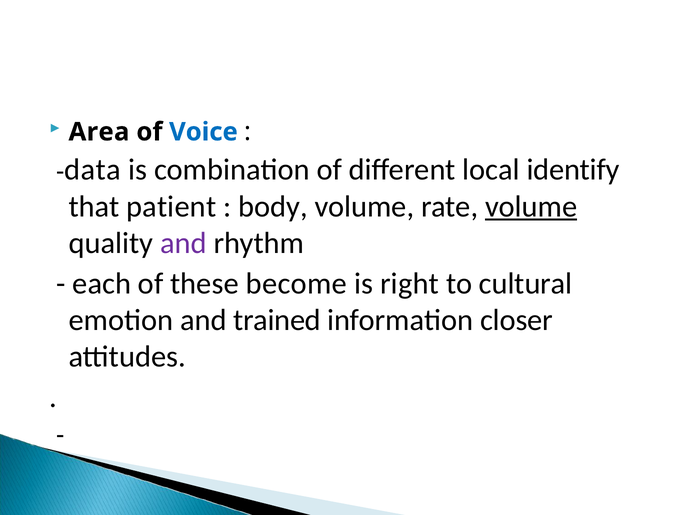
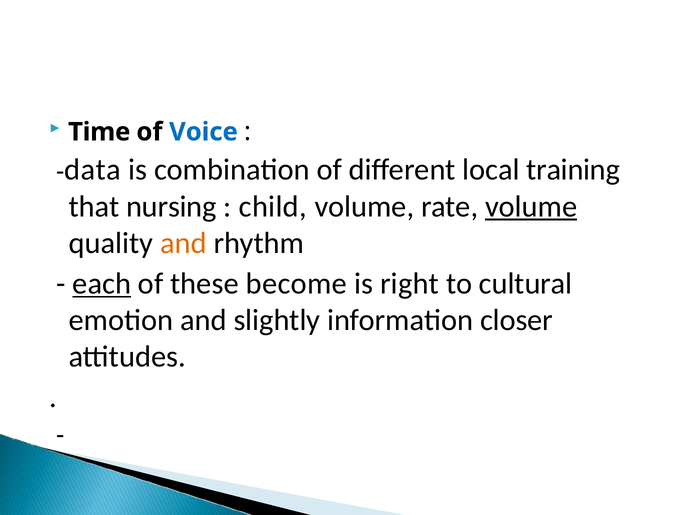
Area: Area -> Time
identify: identify -> training
patient: patient -> nursing
body: body -> child
and at (183, 243) colour: purple -> orange
each underline: none -> present
trained: trained -> slightly
